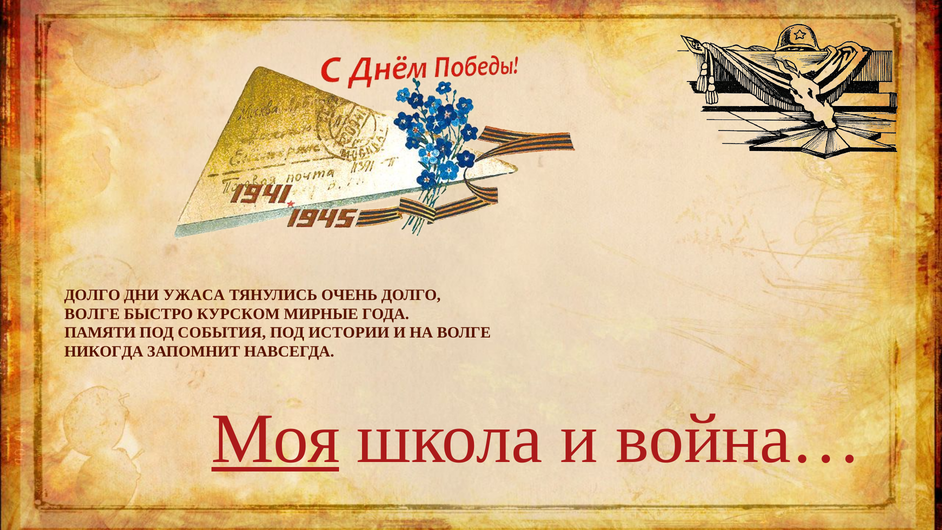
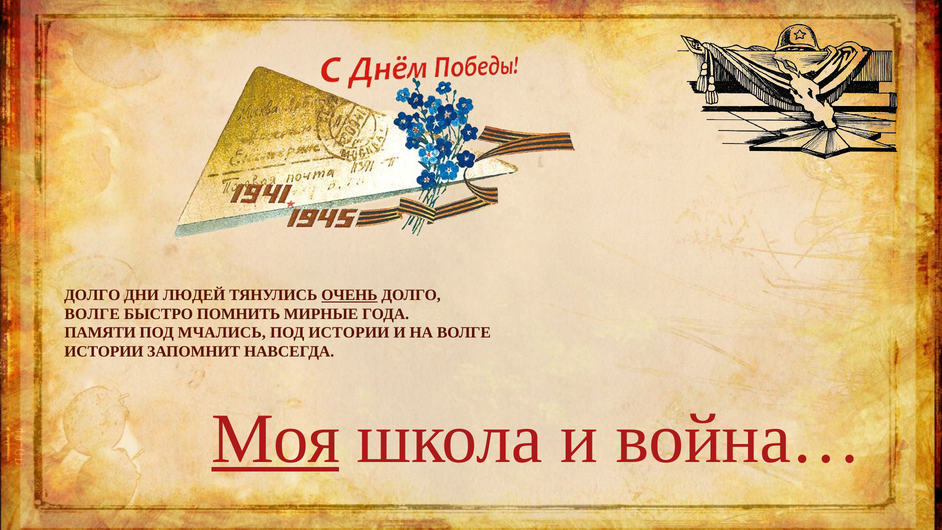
УЖАСА: УЖАСА -> ЛЮДЕЙ
ОЧЕНЬ underline: none -> present
КУРСКОМ: КУРСКОМ -> ПОМНИТЬ
СОБЫТИЯ: СОБЫТИЯ -> МЧАЛИСЬ
НИКОГДА at (104, 351): НИКОГДА -> ИСТОРИИ
